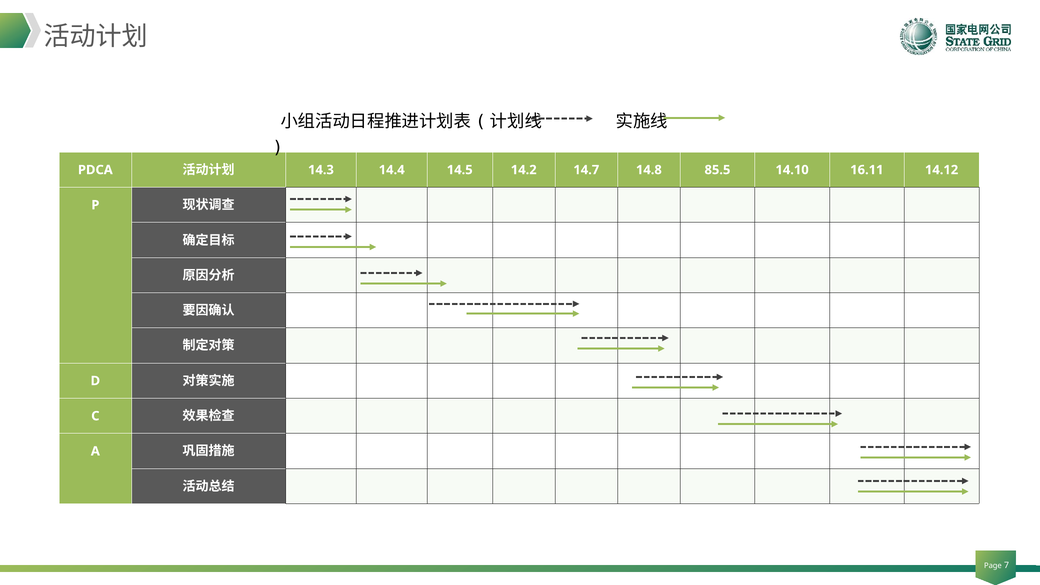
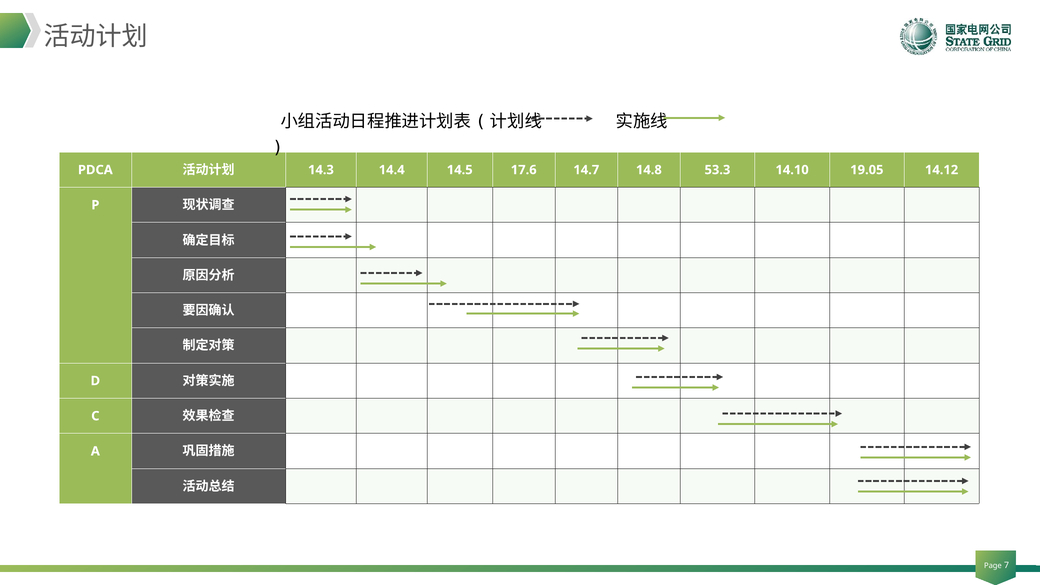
14.2: 14.2 -> 17.6
85.5: 85.5 -> 53.3
16.11: 16.11 -> 19.05
